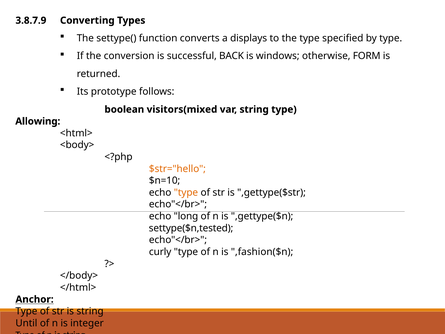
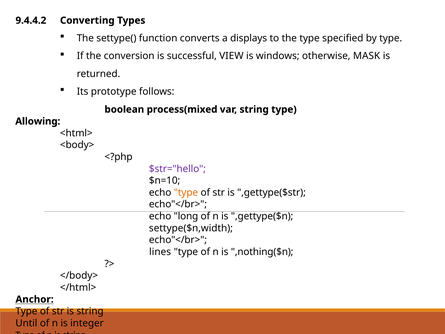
3.8.7.9: 3.8.7.9 -> 9.4.4.2
BACK: BACK -> VIEW
FORM: FORM -> MASK
visitors(mixed: visitors(mixed -> process(mixed
$str="hello colour: orange -> purple
settype($n,tested: settype($n,tested -> settype($n,width
curly: curly -> lines
,fashion($n: ,fashion($n -> ,nothing($n
